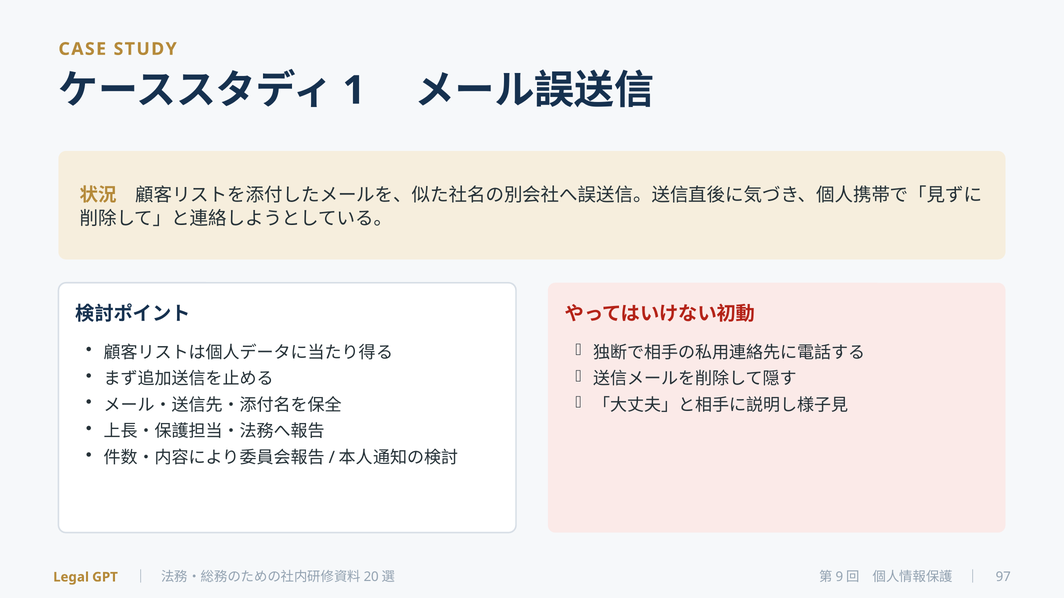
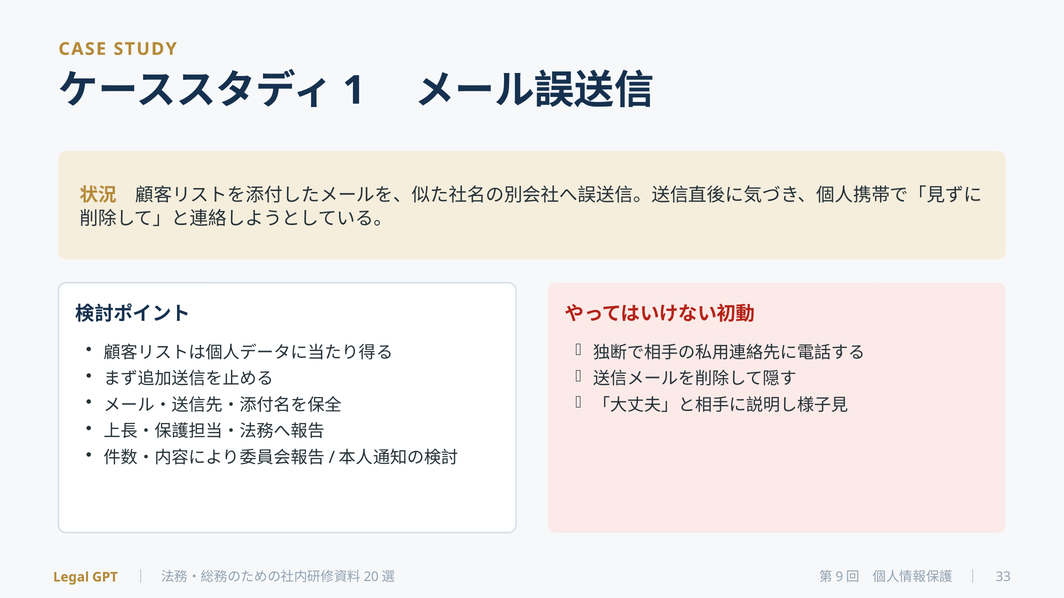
97: 97 -> 33
